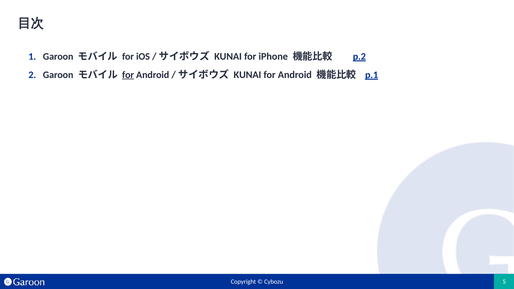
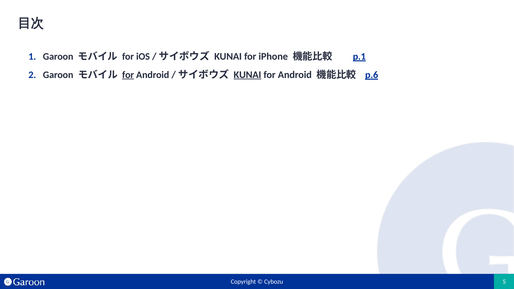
p.2: p.2 -> p.1
KUNAI at (247, 75) underline: none -> present
p.1: p.1 -> p.6
